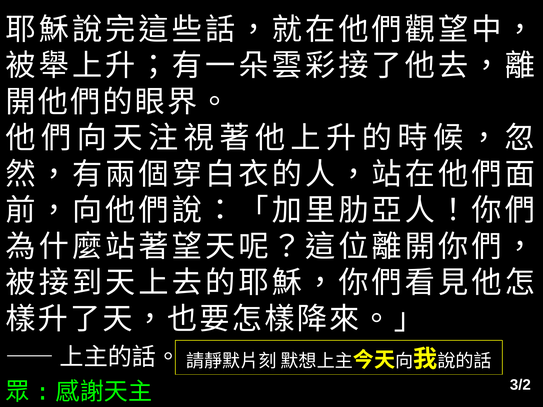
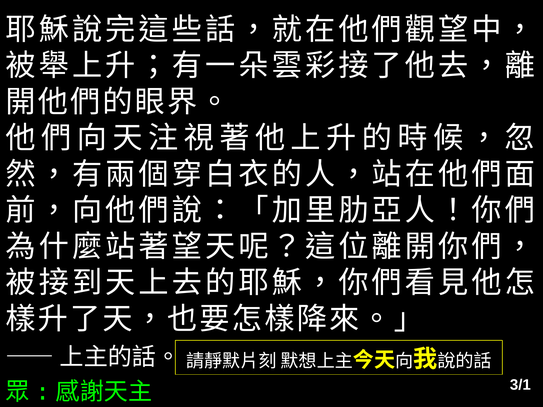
3/2: 3/2 -> 3/1
